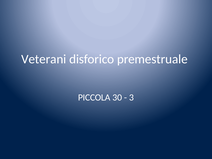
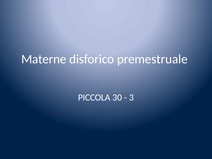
Veterani: Veterani -> Materne
